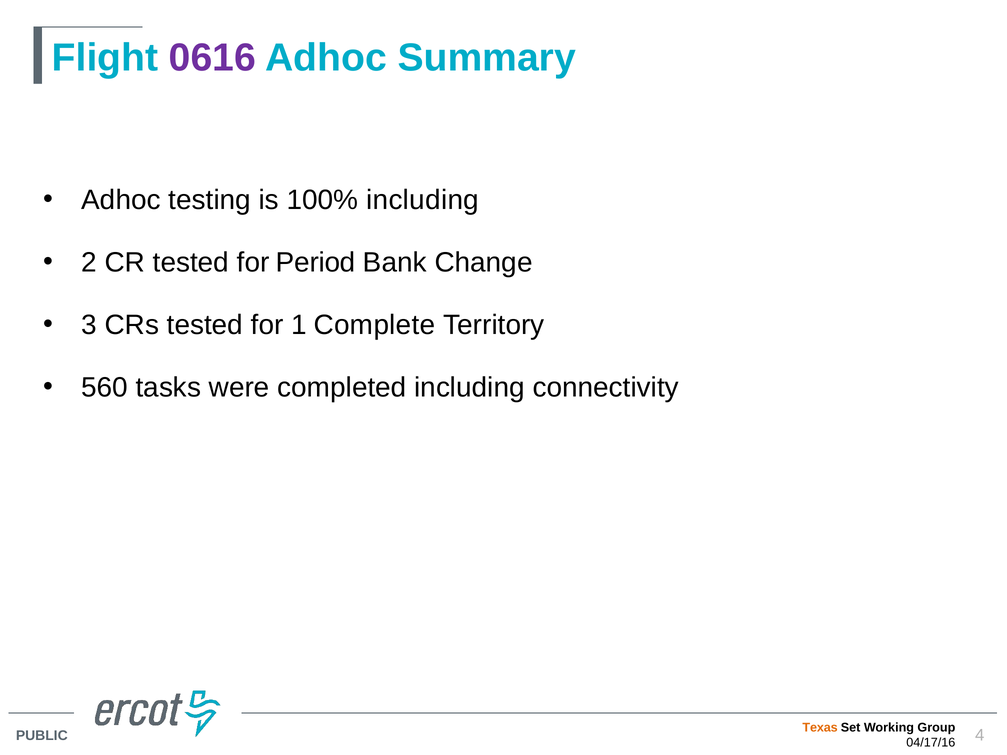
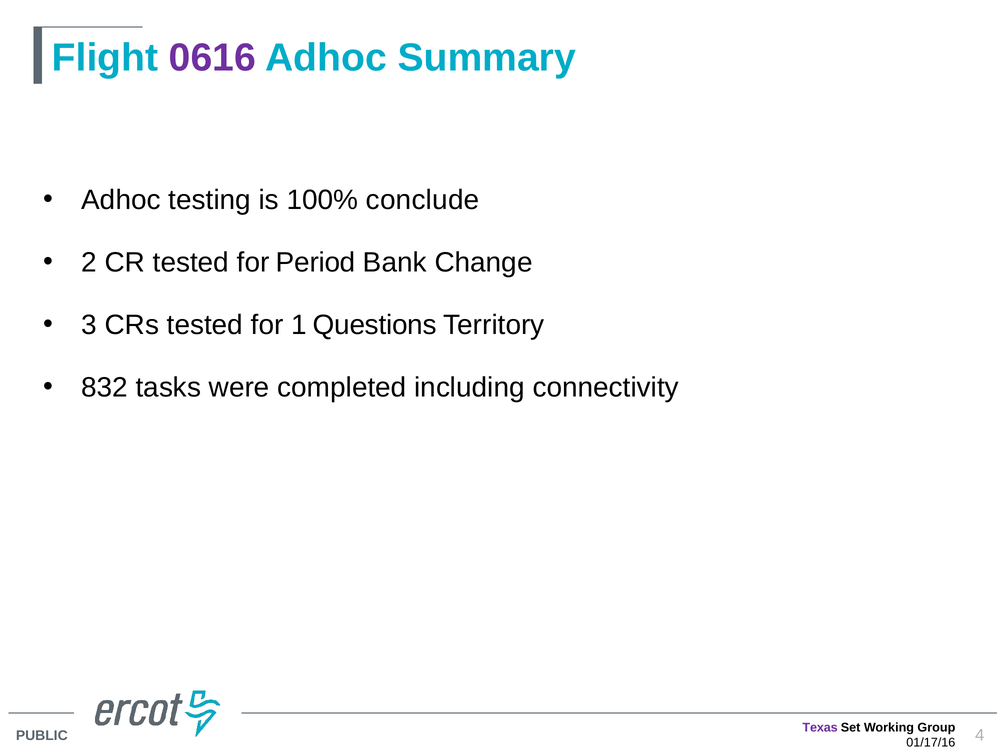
100% including: including -> conclude
Complete: Complete -> Questions
560: 560 -> 832
Texas colour: orange -> purple
04/17/16: 04/17/16 -> 01/17/16
